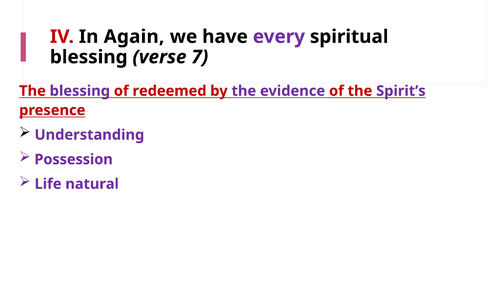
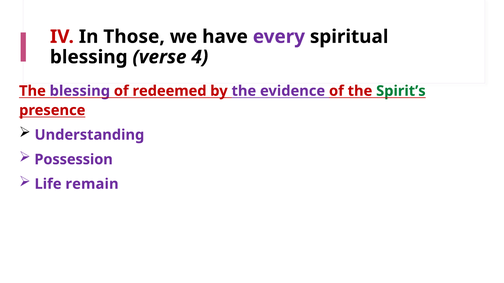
Again: Again -> Those
7: 7 -> 4
Spirit’s colour: purple -> green
natural: natural -> remain
